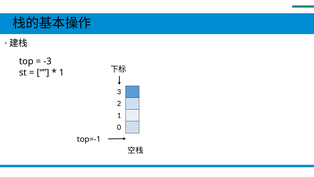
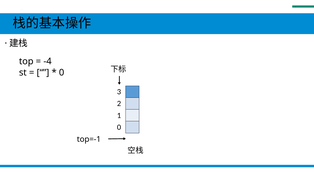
-3: -3 -> -4
1 at (62, 72): 1 -> 0
